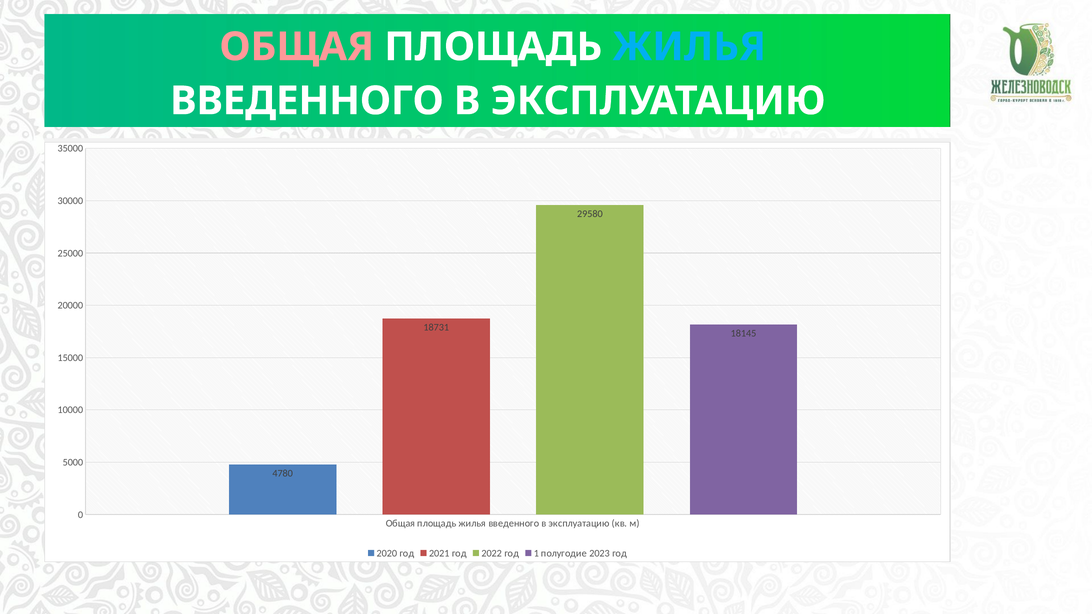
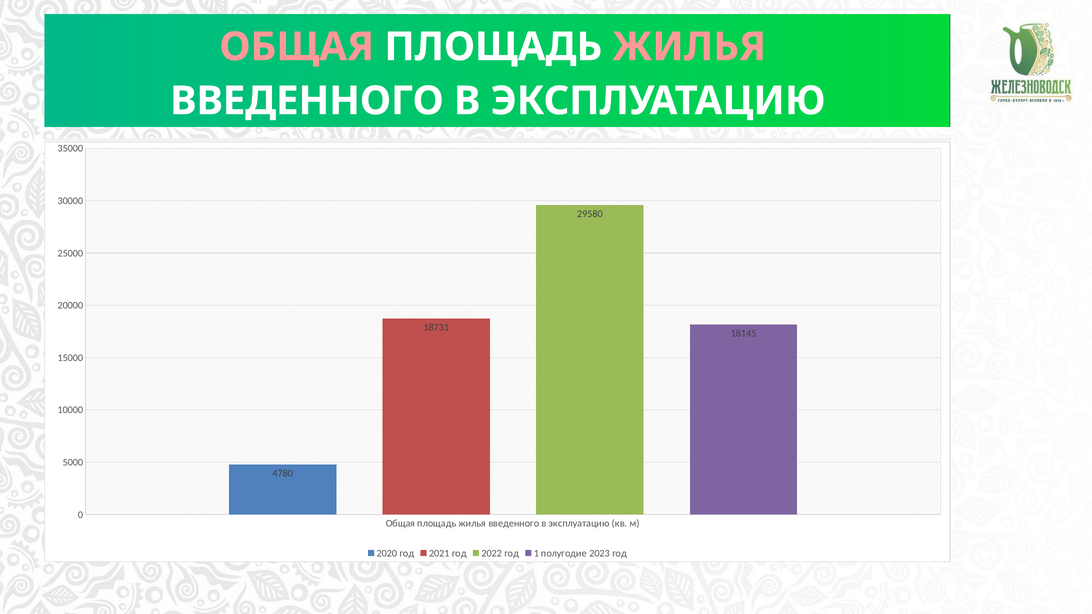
ЖИЛЬЯ at (689, 47) colour: light blue -> pink
